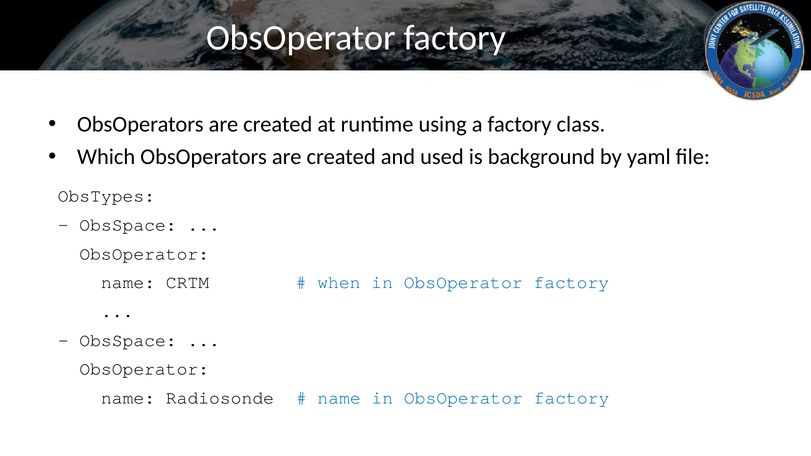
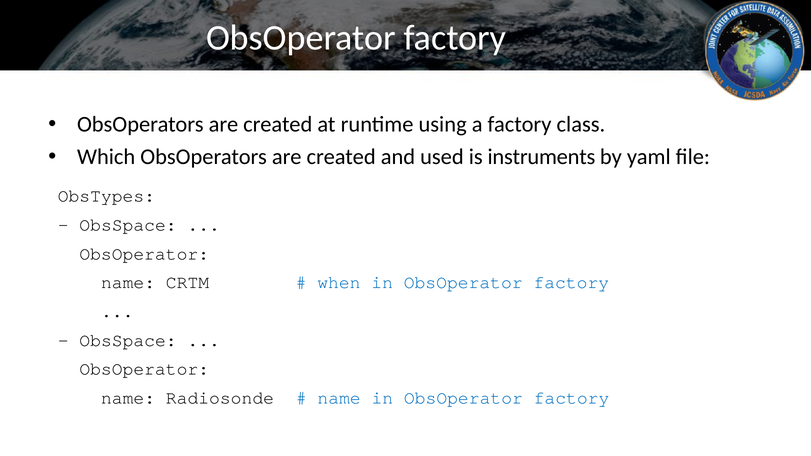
background: background -> instruments
